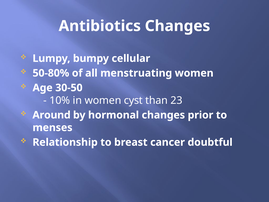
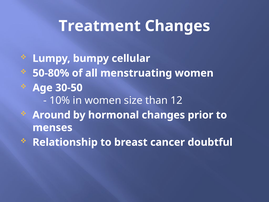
Antibiotics: Antibiotics -> Treatment
cyst: cyst -> size
23: 23 -> 12
